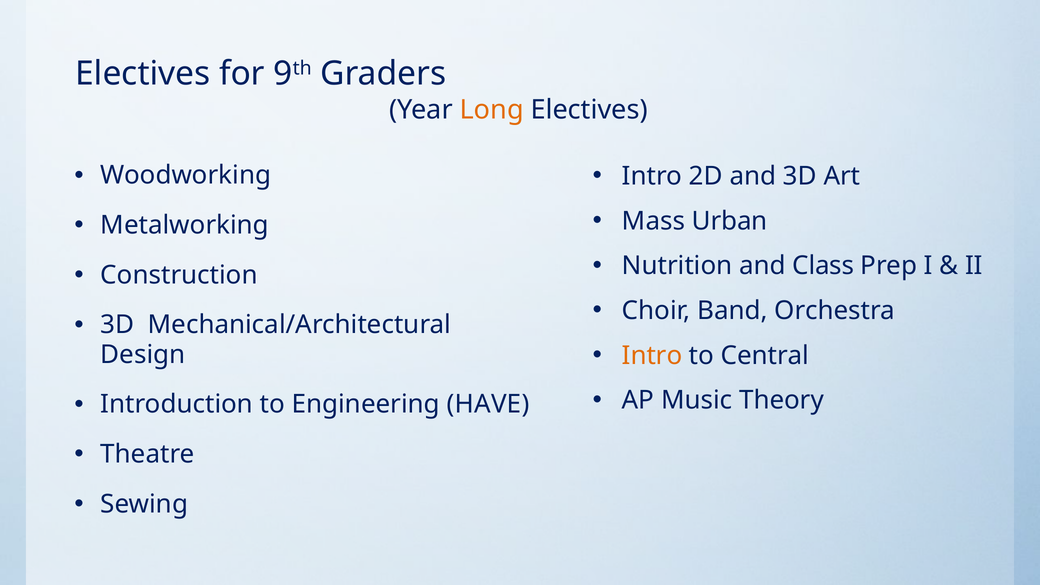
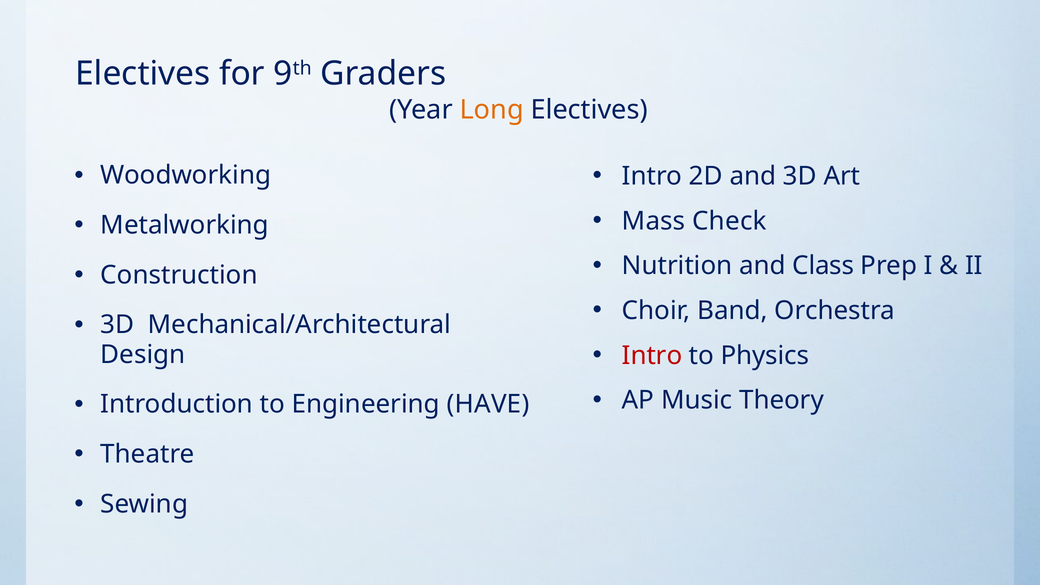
Urban: Urban -> Check
Intro at (652, 356) colour: orange -> red
Central: Central -> Physics
